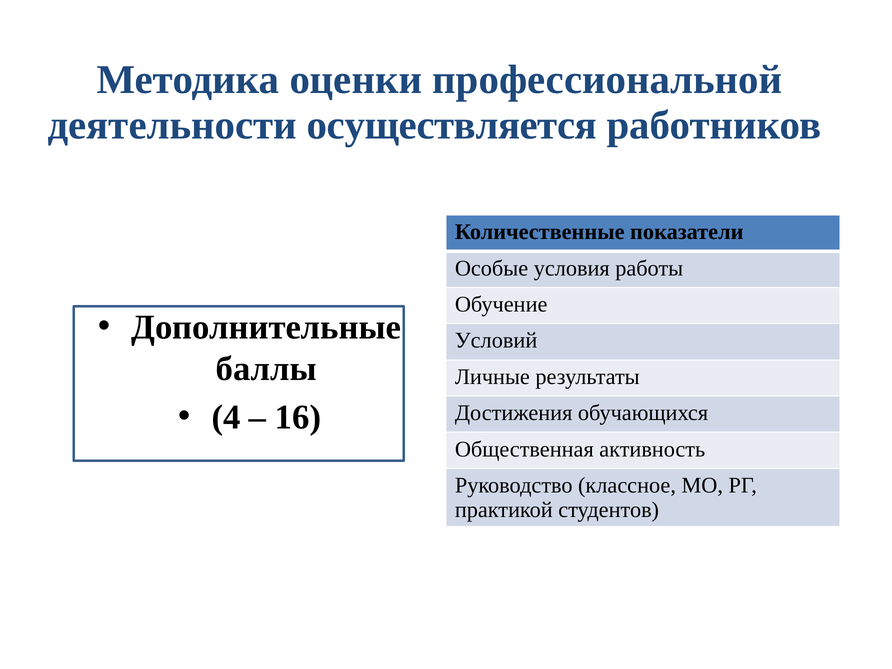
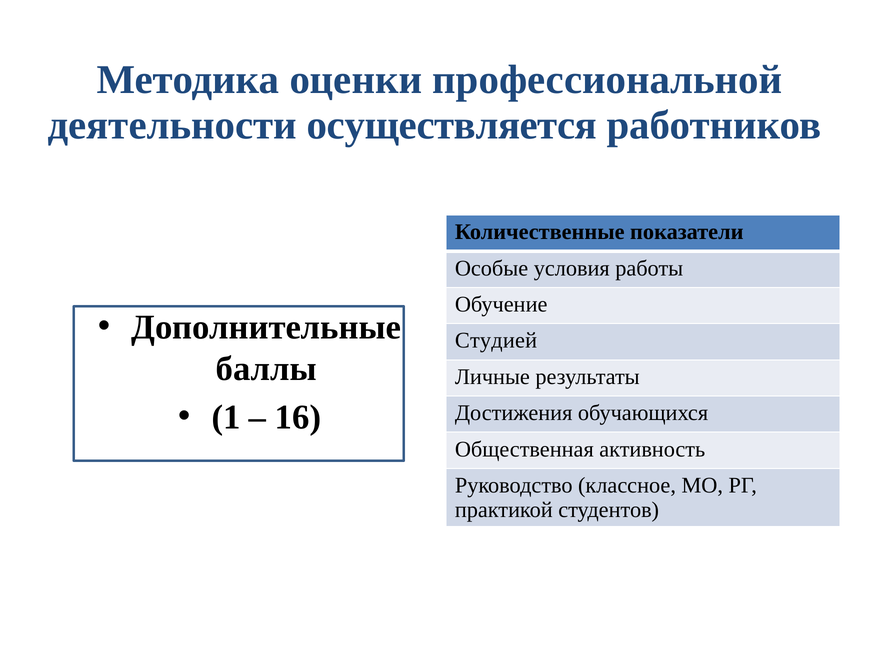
Условий: Условий -> Студией
4: 4 -> 1
